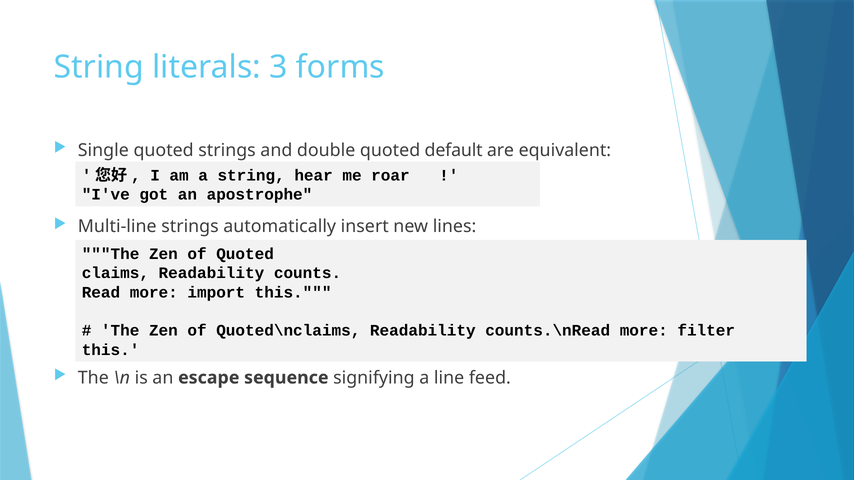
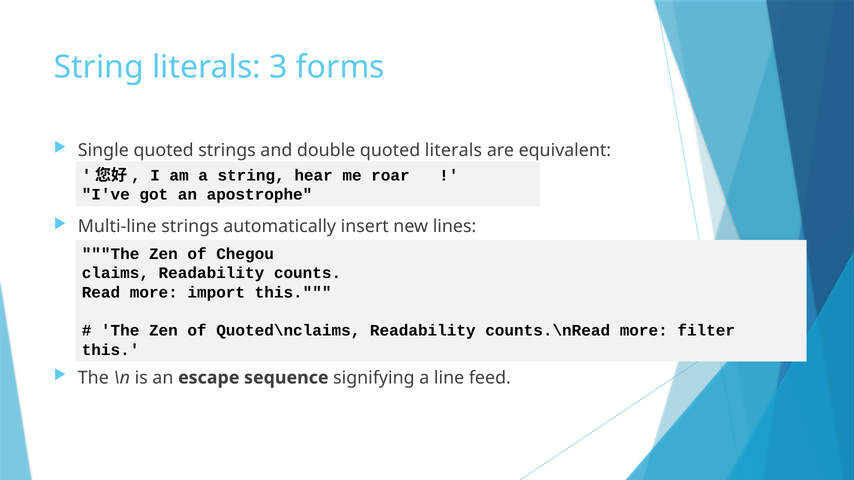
quoted default: default -> literals
of Quoted: Quoted -> Chegou
